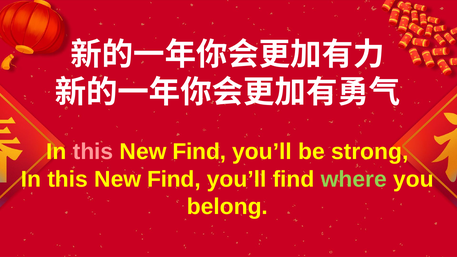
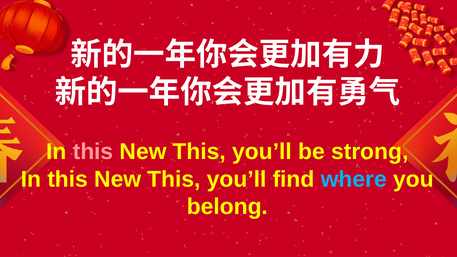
Find at (199, 152): Find -> This
Find at (174, 179): Find -> This
where colour: light green -> light blue
